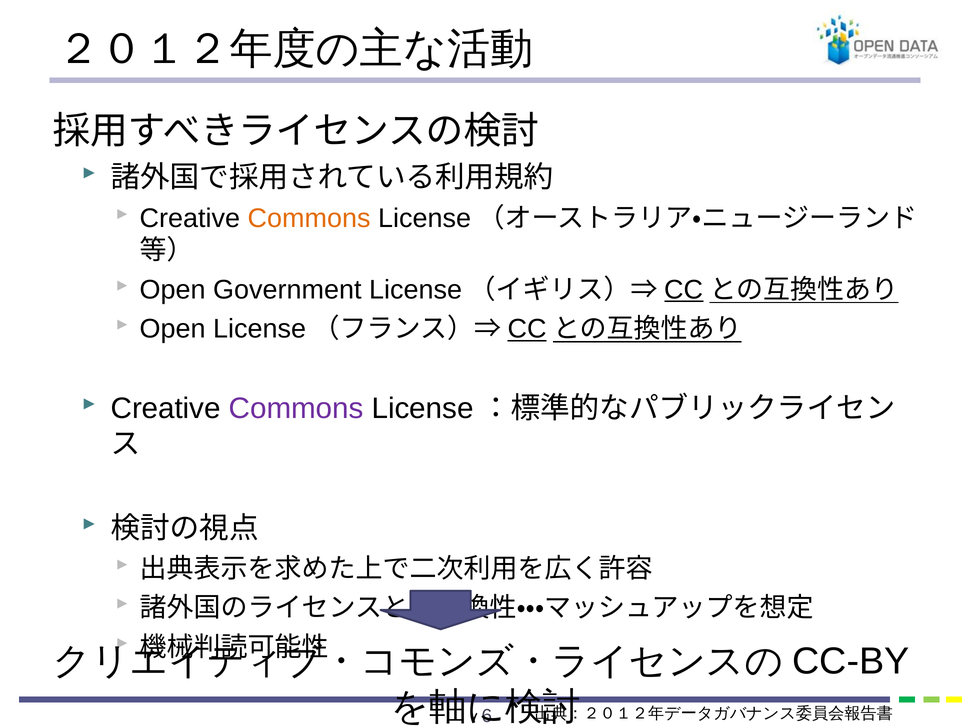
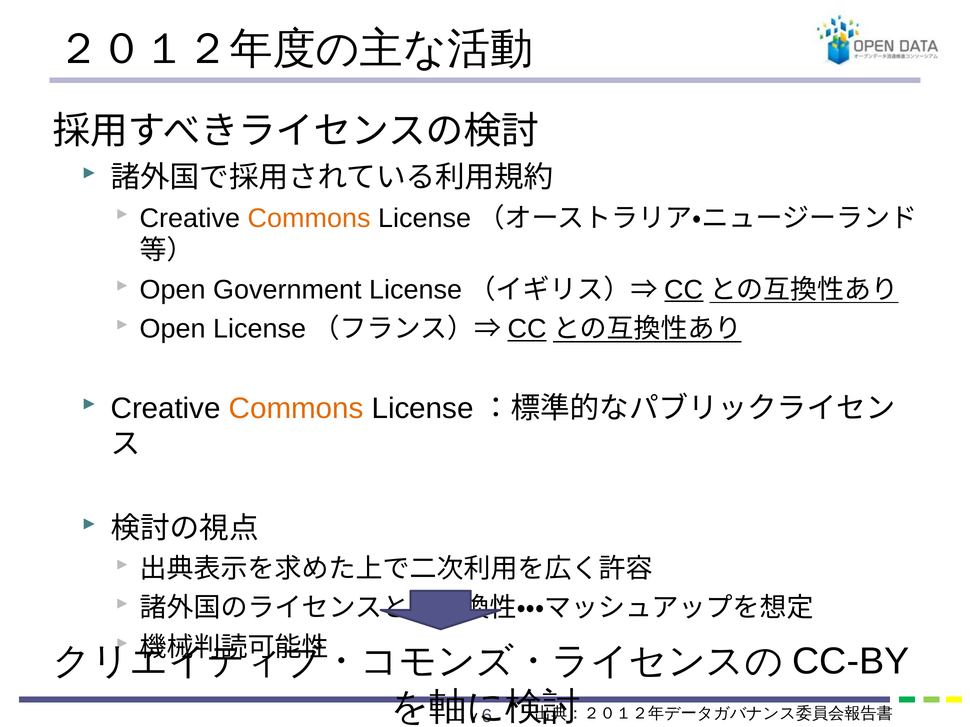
Commons at (296, 409) colour: purple -> orange
